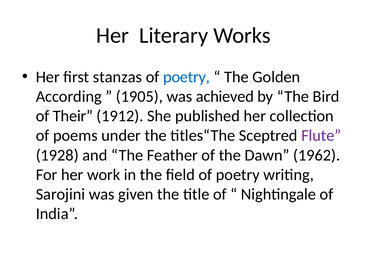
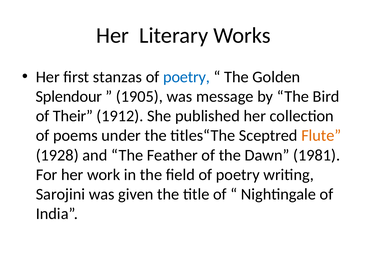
According: According -> Splendour
achieved: achieved -> message
Flute colour: purple -> orange
1962: 1962 -> 1981
